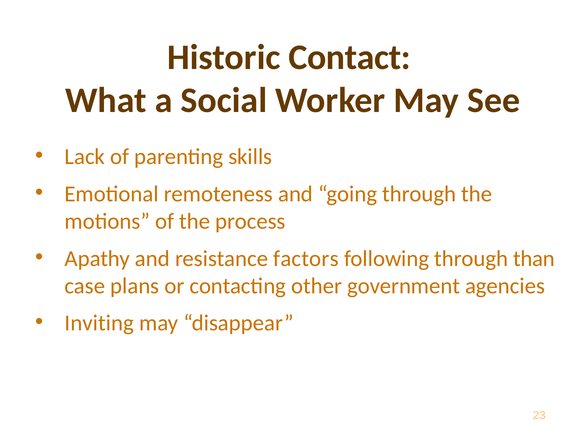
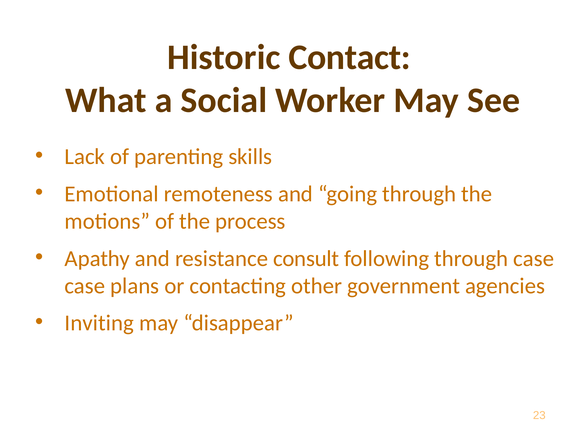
factors: factors -> consult
through than: than -> case
